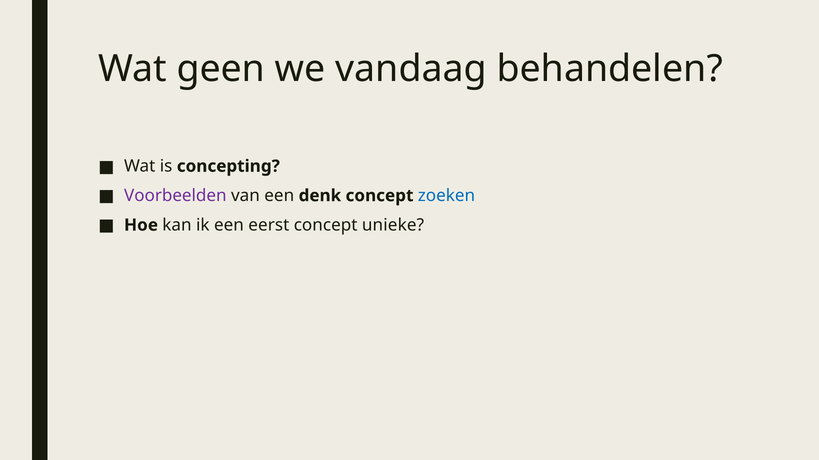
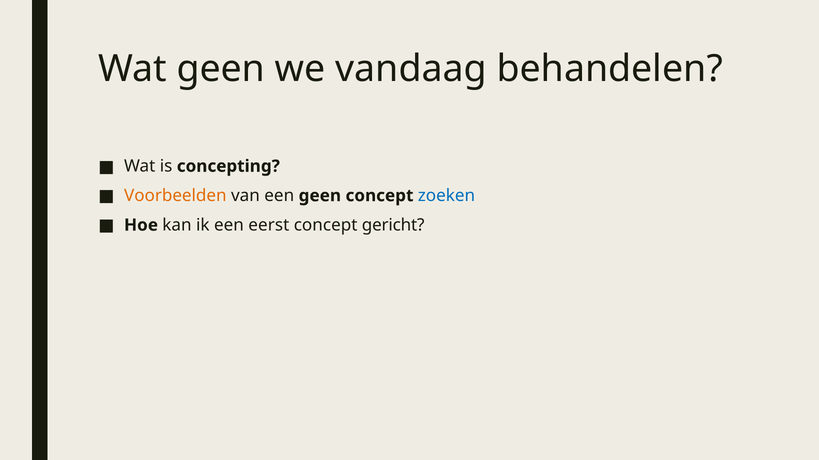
Voorbeelden colour: purple -> orange
een denk: denk -> geen
unieke: unieke -> gericht
